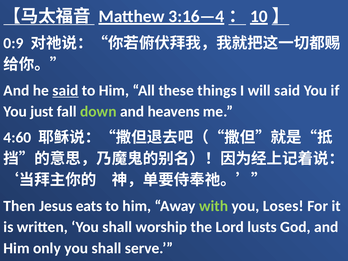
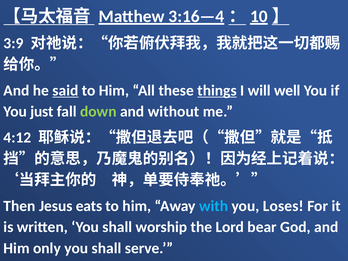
0:9: 0:9 -> 3:9
things underline: none -> present
will said: said -> well
heavens: heavens -> without
4:60: 4:60 -> 4:12
with colour: light green -> light blue
lusts: lusts -> bear
